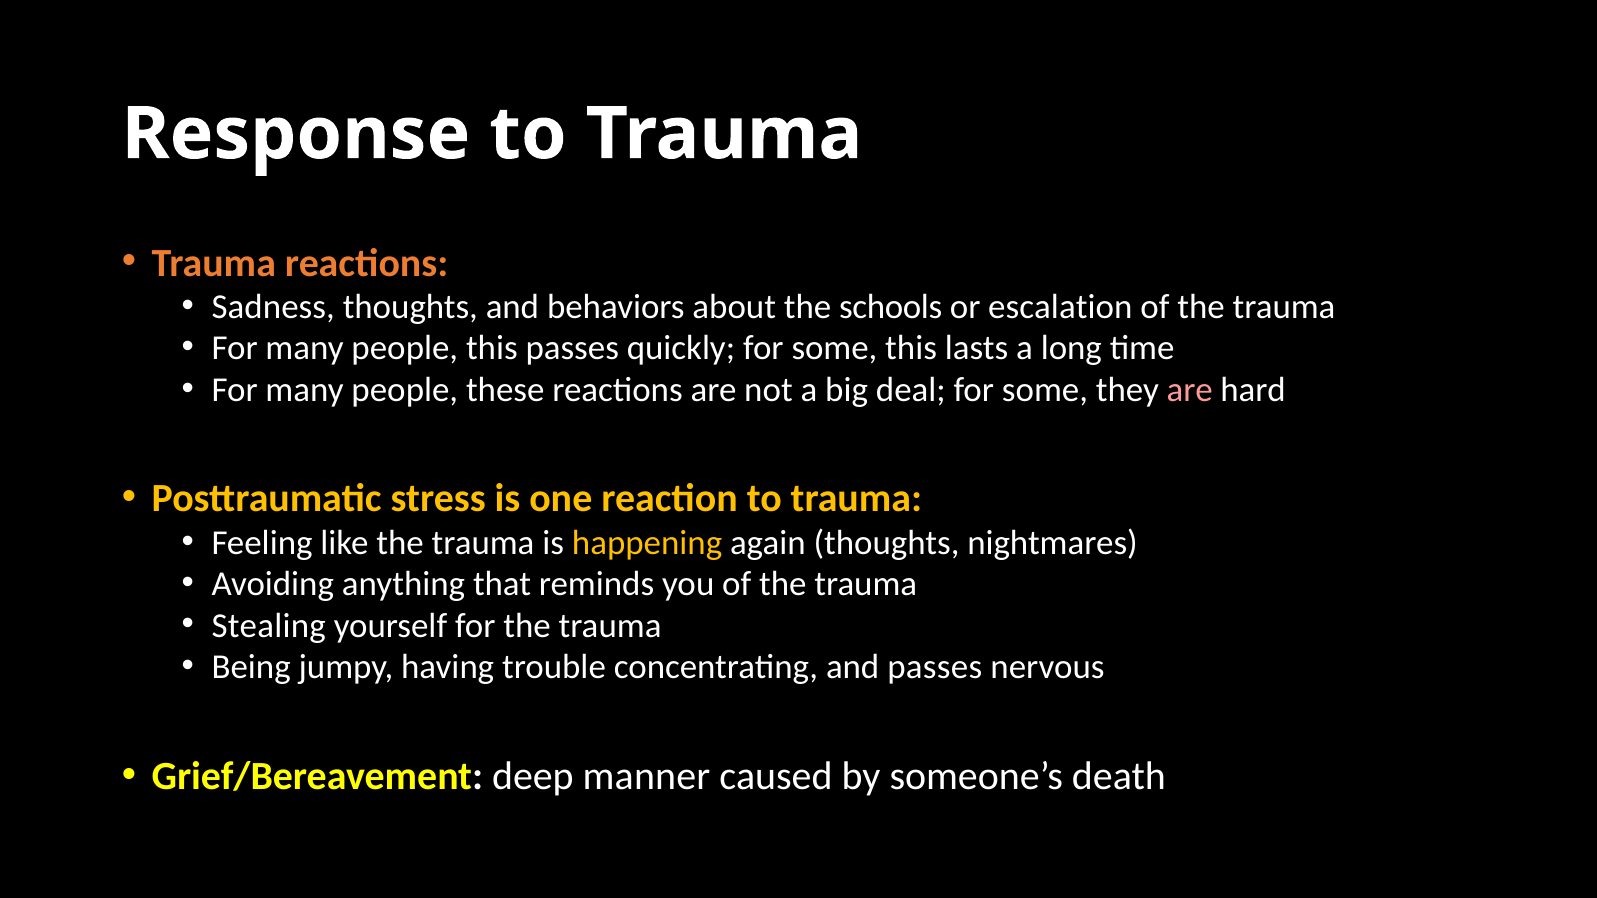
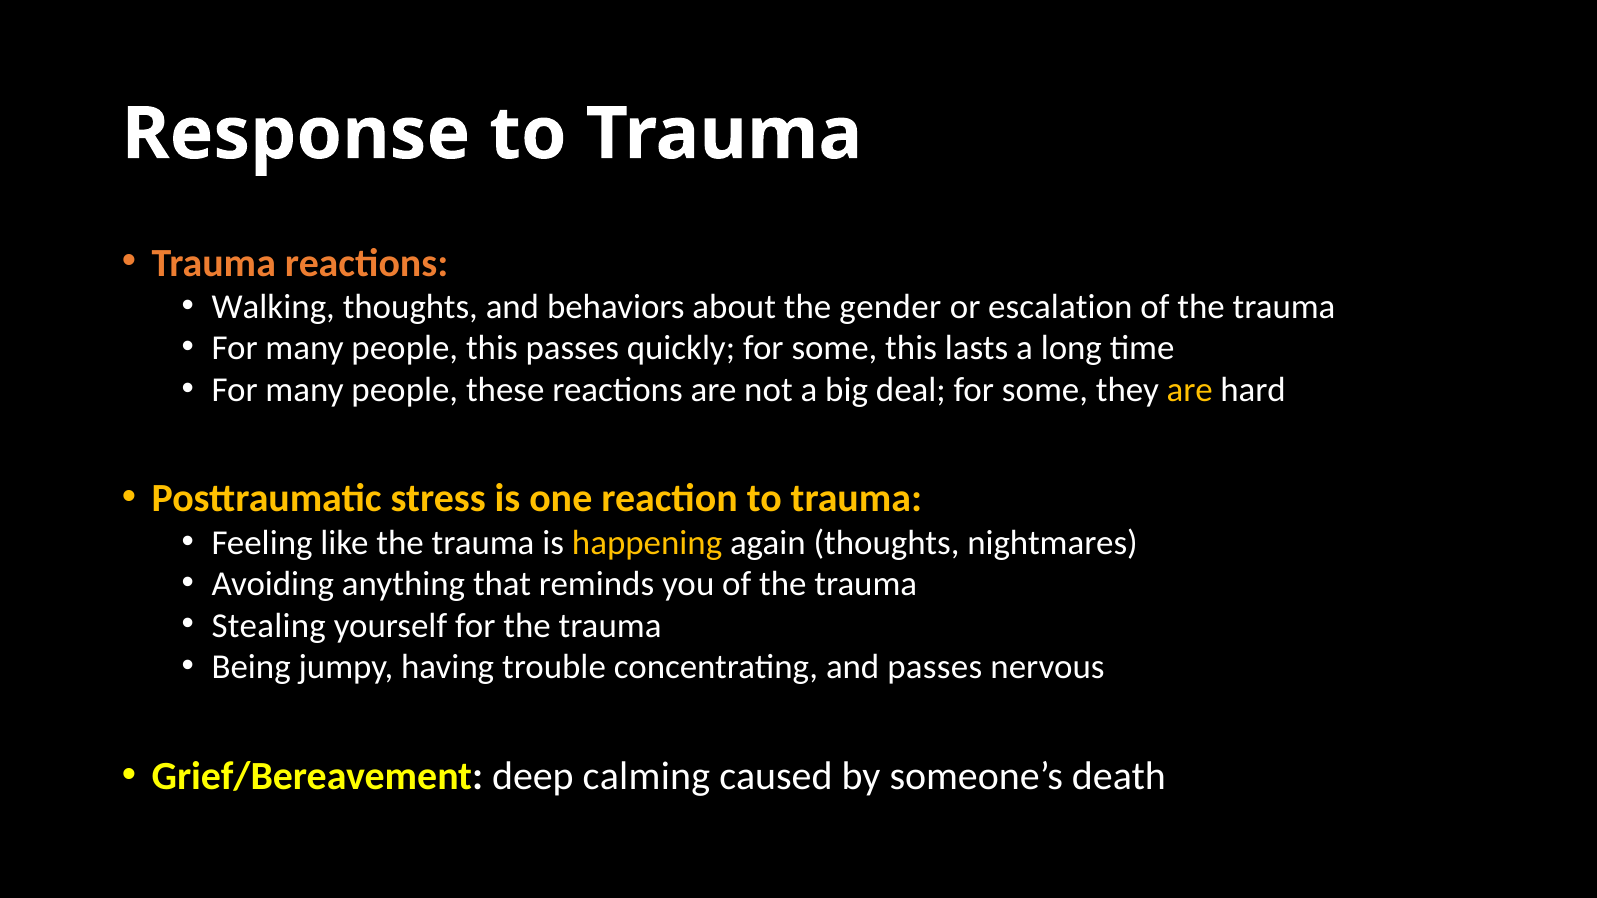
Sadness: Sadness -> Walking
schools: schools -> gender
are at (1190, 390) colour: pink -> yellow
manner: manner -> calming
